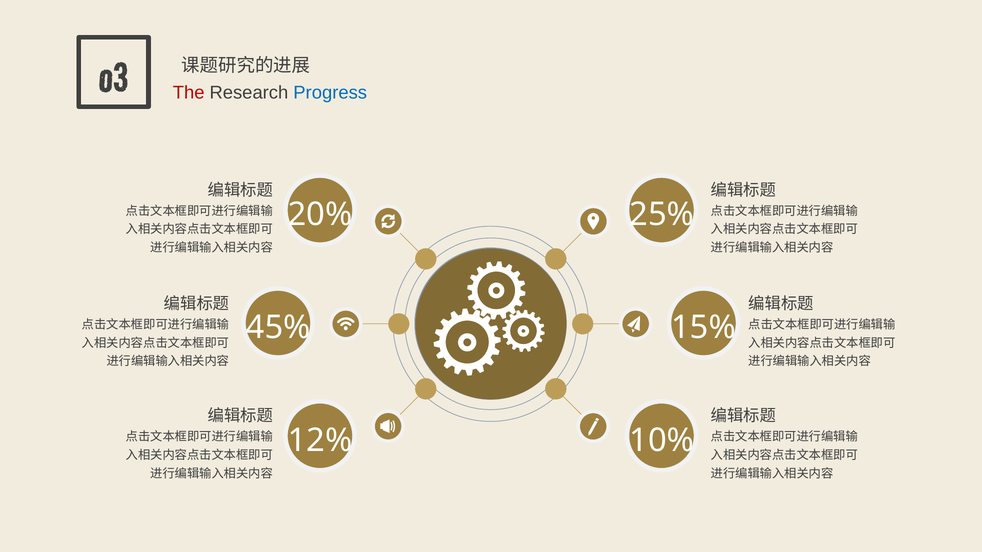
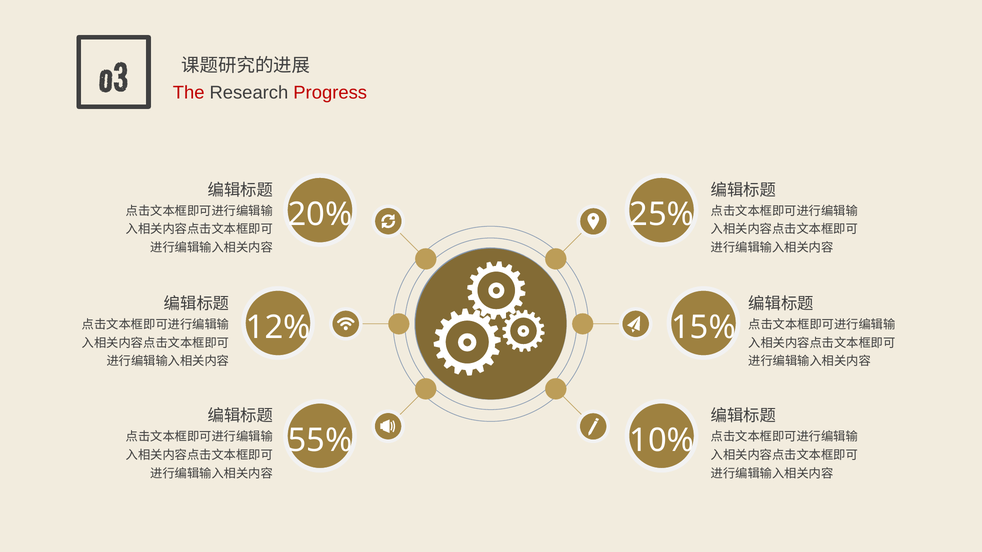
Progress colour: blue -> red
45%: 45% -> 12%
12%: 12% -> 55%
